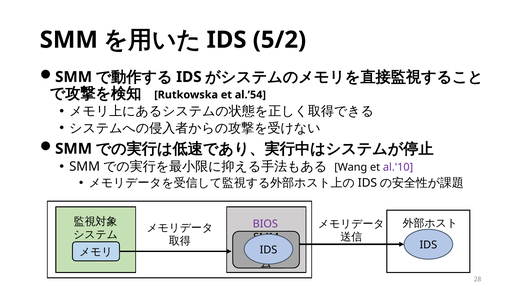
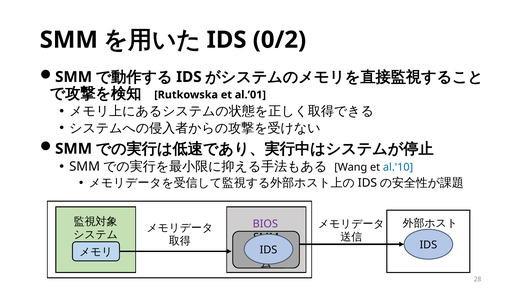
5/2: 5/2 -> 0/2
al.’54: al.’54 -> al.’01
al.'10 colour: purple -> blue
